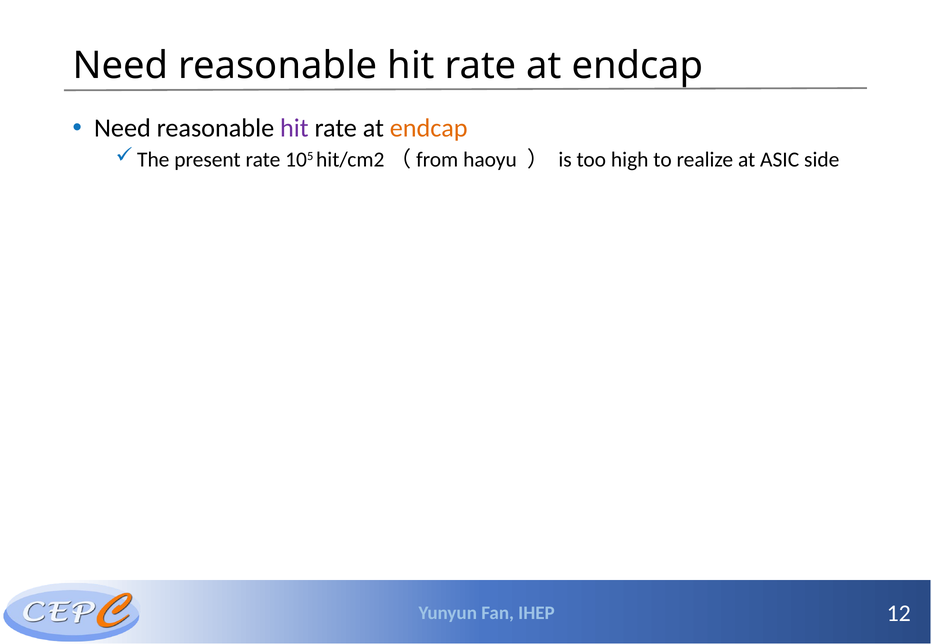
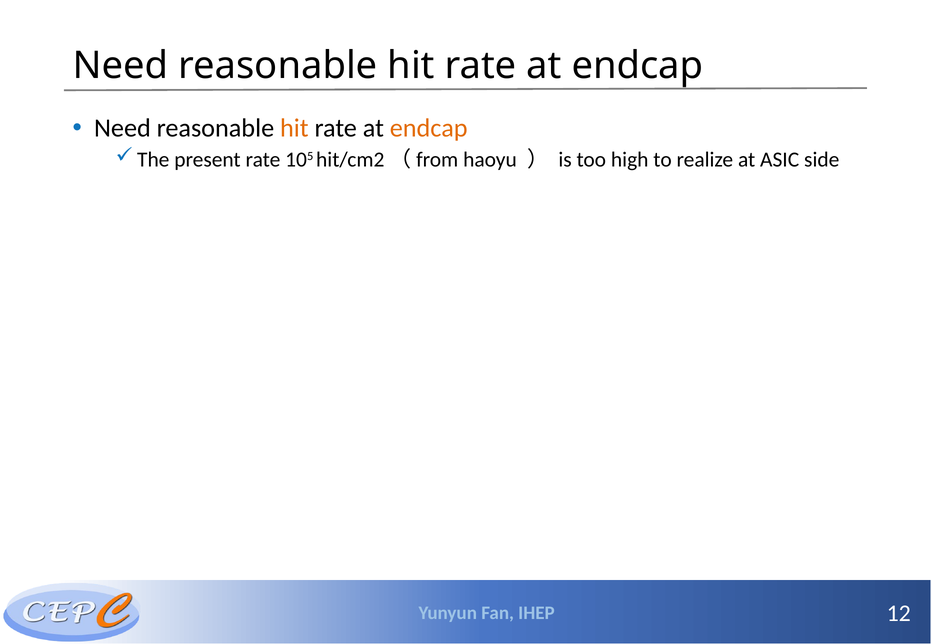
hit at (294, 128) colour: purple -> orange
